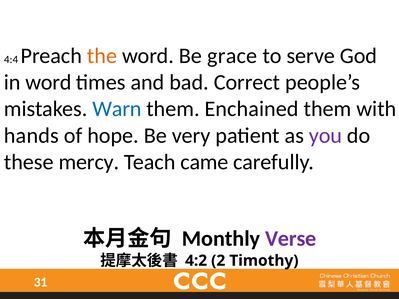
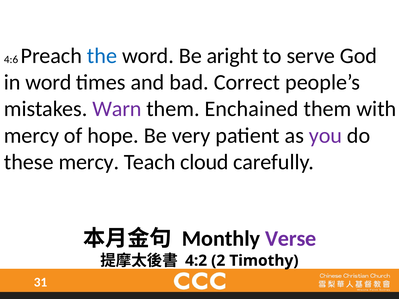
4:4: 4:4 -> 4:6
the colour: orange -> blue
grace: grace -> aright
Warn colour: blue -> purple
hands at (31, 136): hands -> mercy
came: came -> cloud
